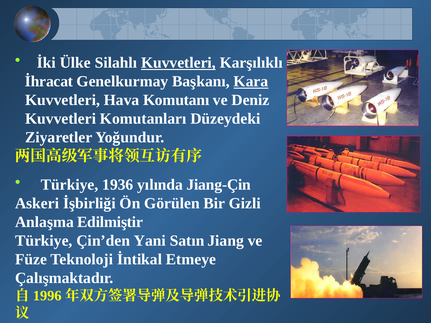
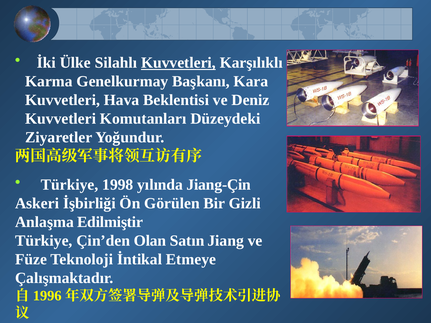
İhracat: İhracat -> Karma
Kara underline: present -> none
Komutanı: Komutanı -> Beklentisi
1936: 1936 -> 1998
Yani: Yani -> Olan
